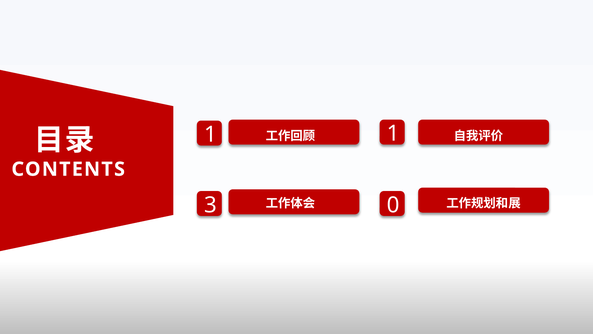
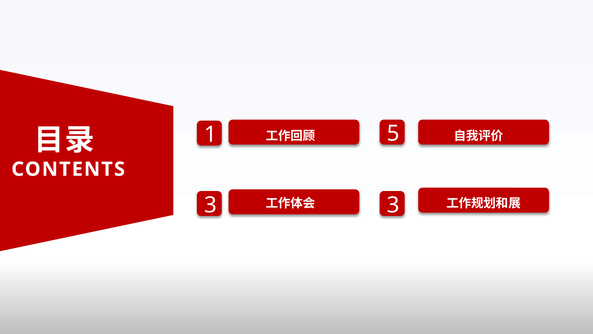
1 at (393, 133): 1 -> 5
0 at (393, 205): 0 -> 3
